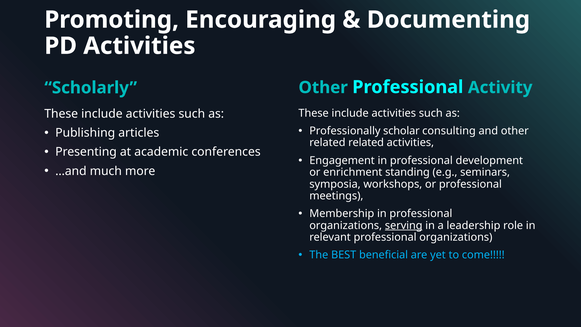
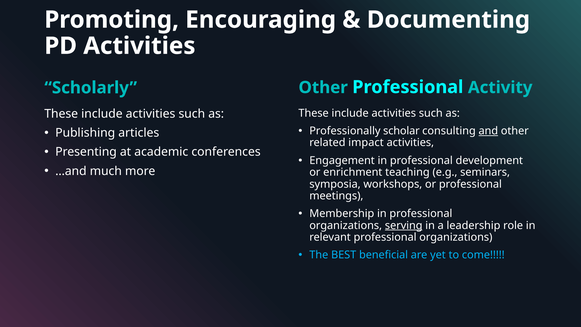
and underline: none -> present
related related: related -> impact
standing: standing -> teaching
